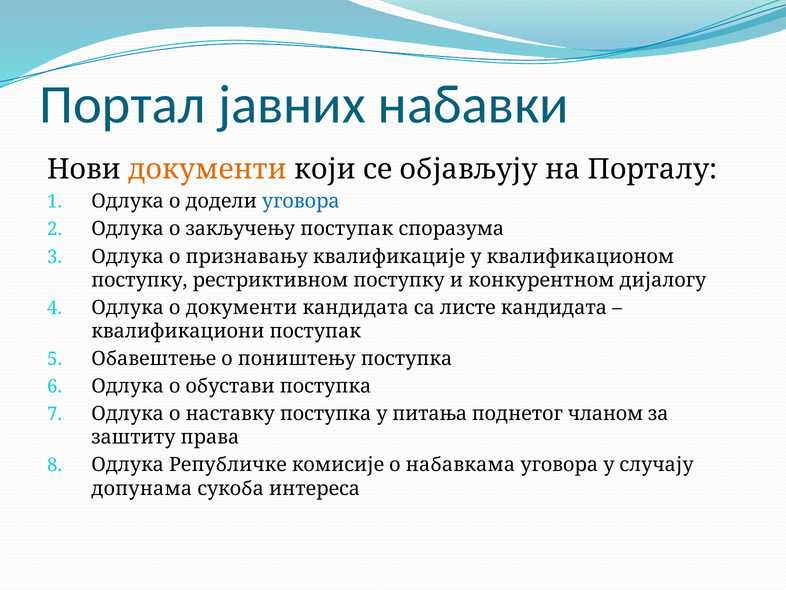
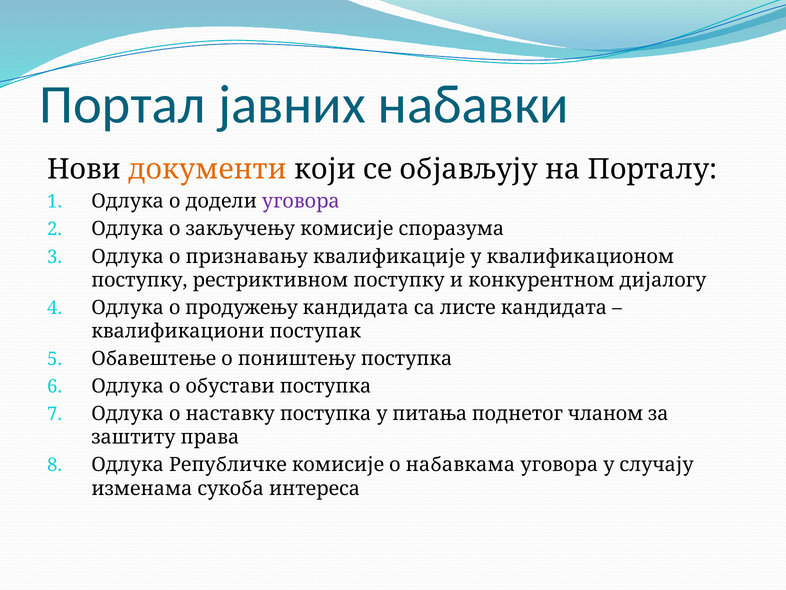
уговора at (301, 201) colour: blue -> purple
закључењу поступак: поступак -> комисије
о документи: документи -> продужењу
допунама: допунама -> изменама
